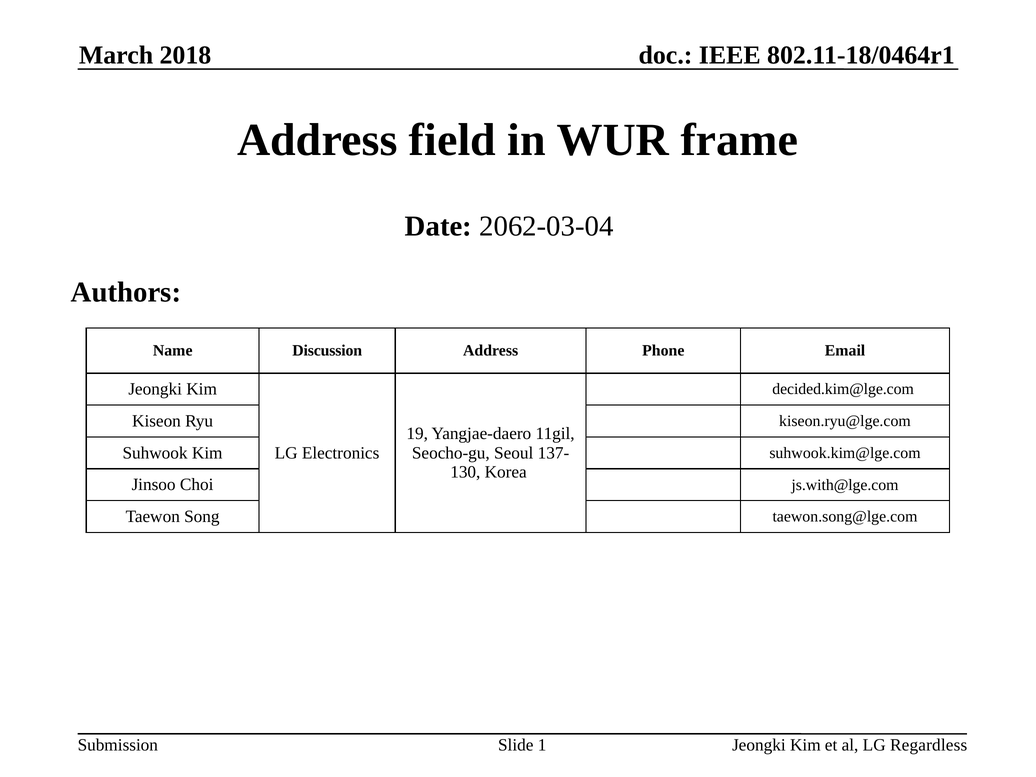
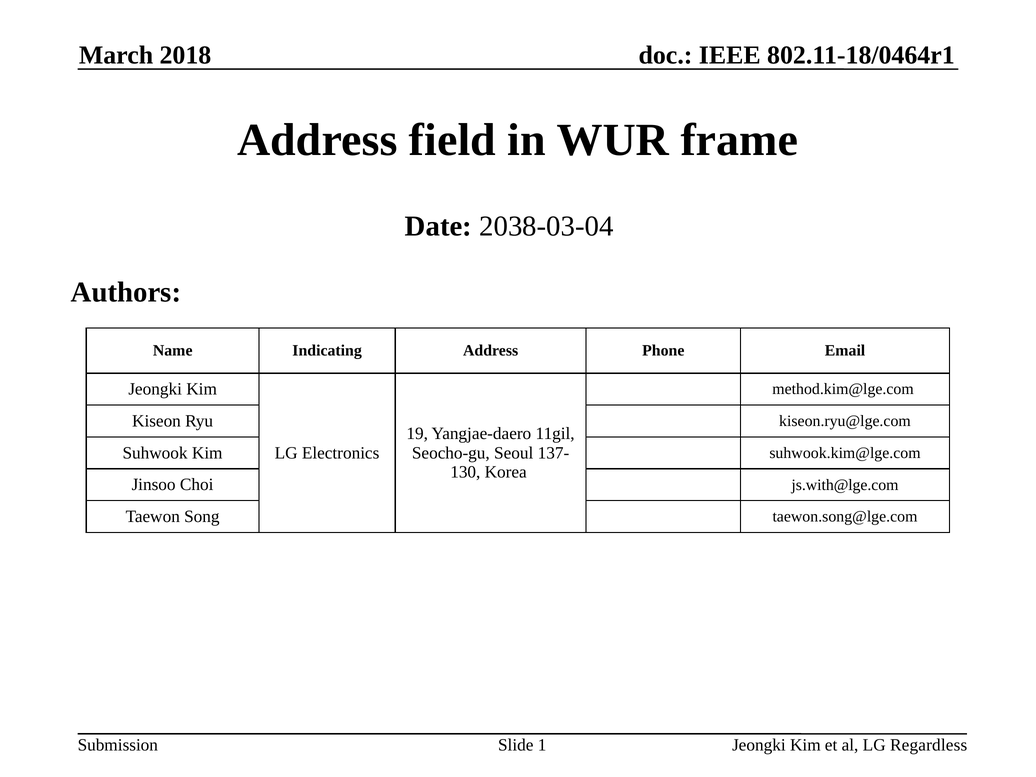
2062-03-04: 2062-03-04 -> 2038-03-04
Discussion: Discussion -> Indicating
decided.kim@lge.com: decided.kim@lge.com -> method.kim@lge.com
